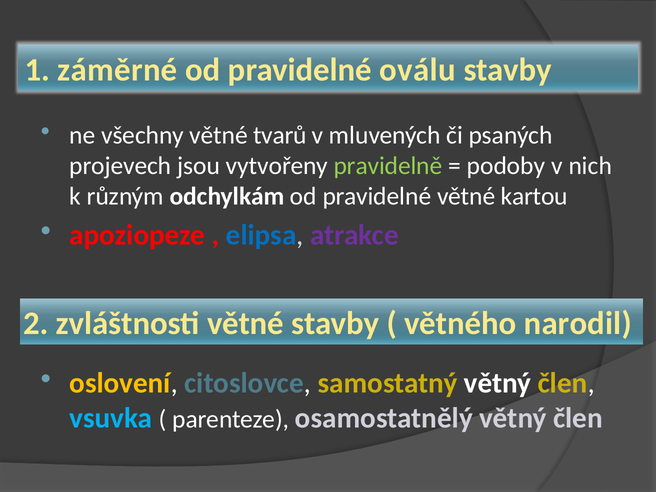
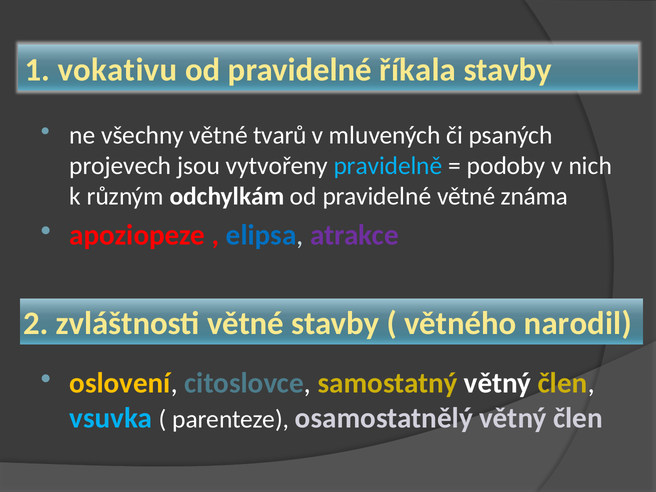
záměrné: záměrné -> vokativu
oválu: oválu -> říkala
pravidelně colour: light green -> light blue
kartou: kartou -> známa
